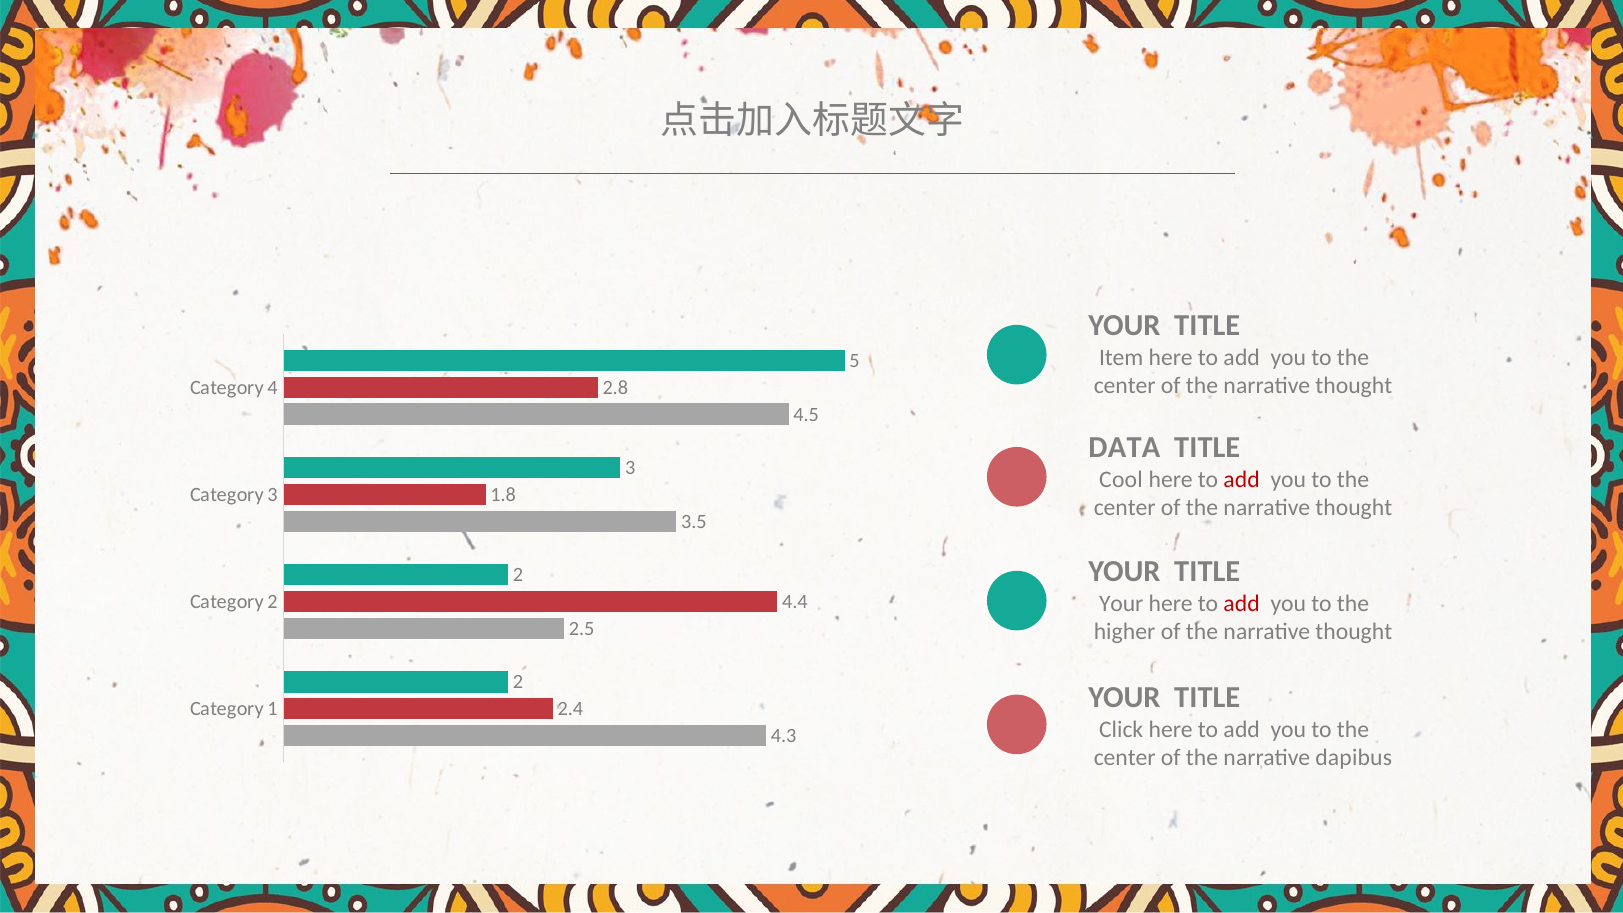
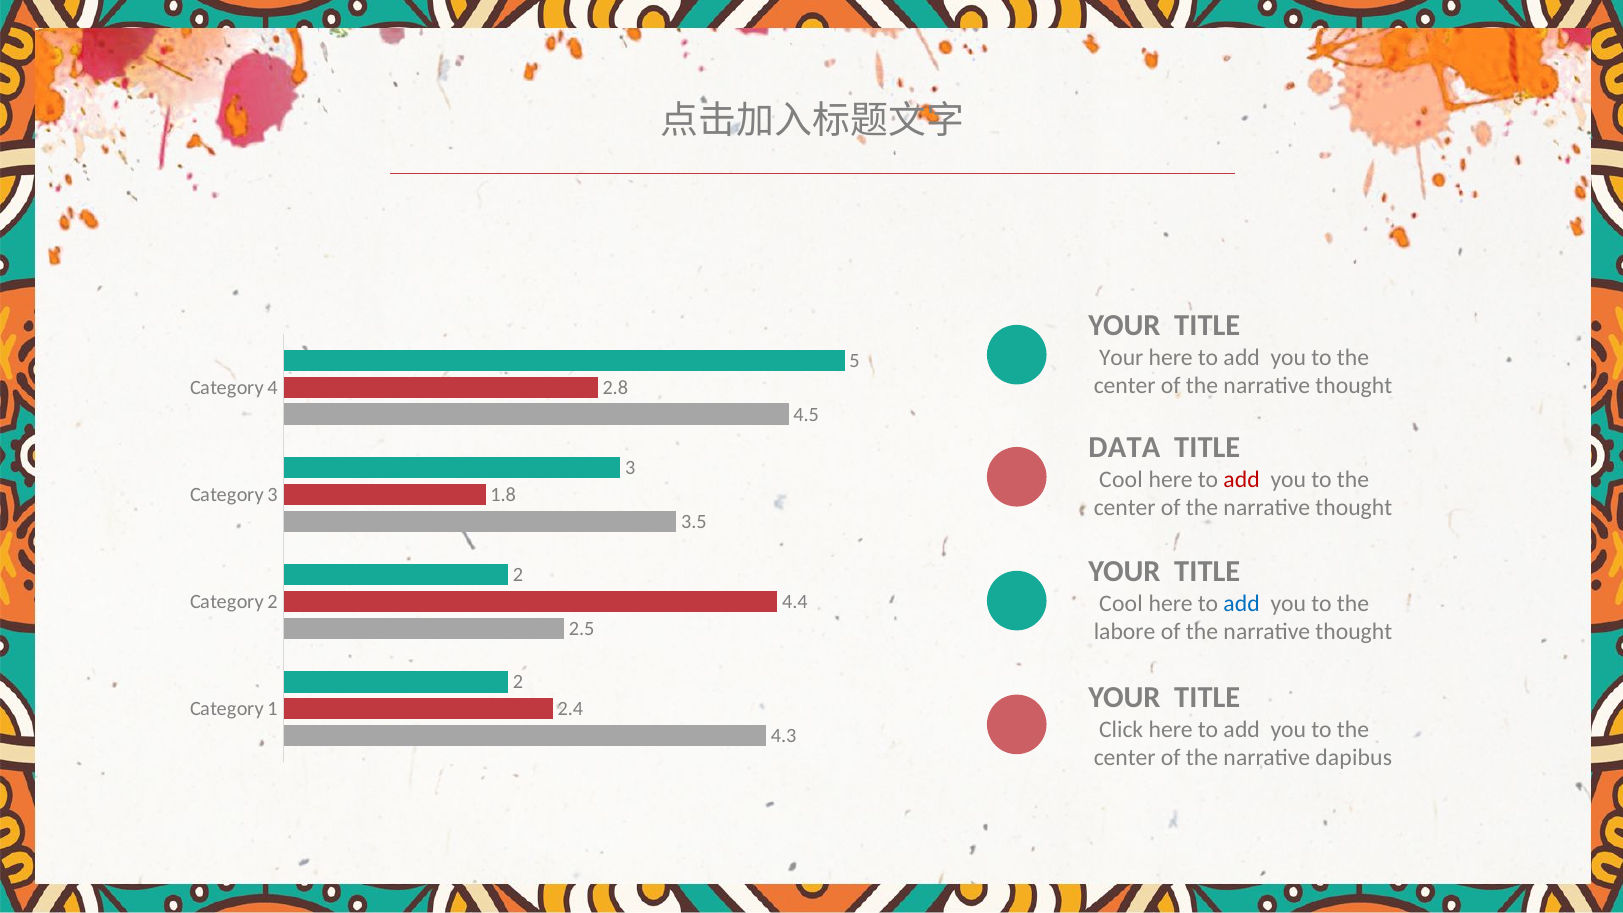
Item at (1121, 358): Item -> Your
Your at (1121, 604): Your -> Cool
add at (1242, 604) colour: red -> blue
higher: higher -> labore
